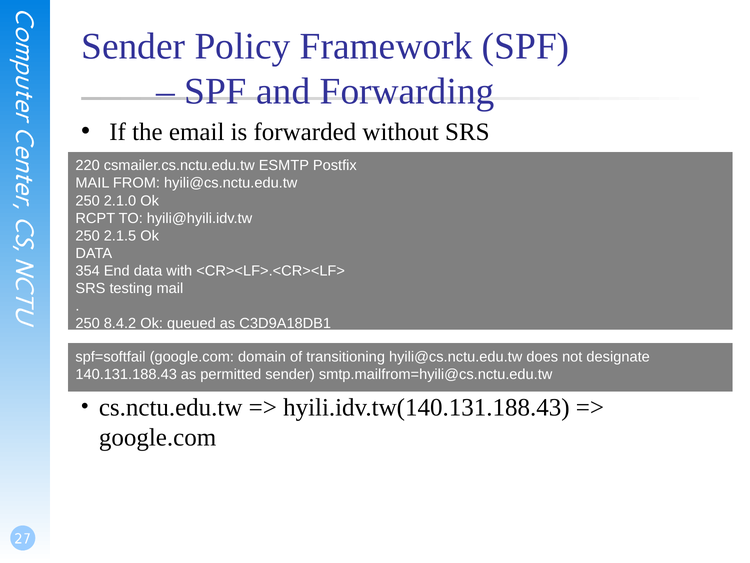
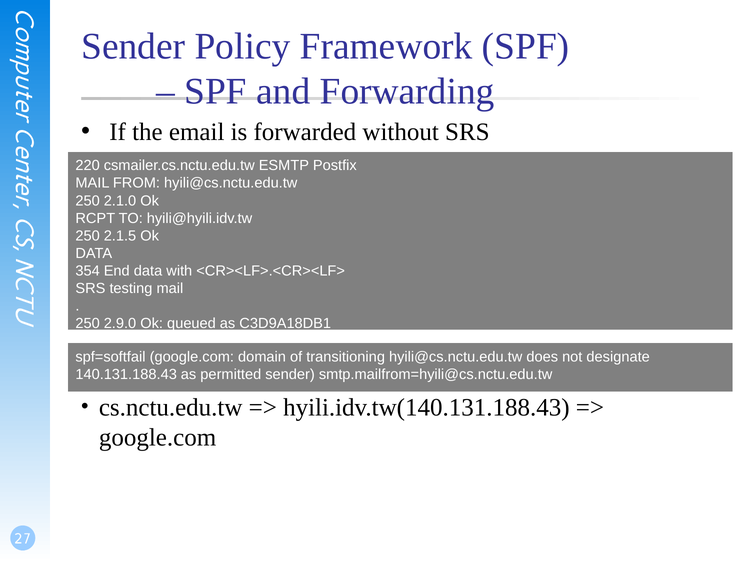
8.4.2: 8.4.2 -> 2.9.0
